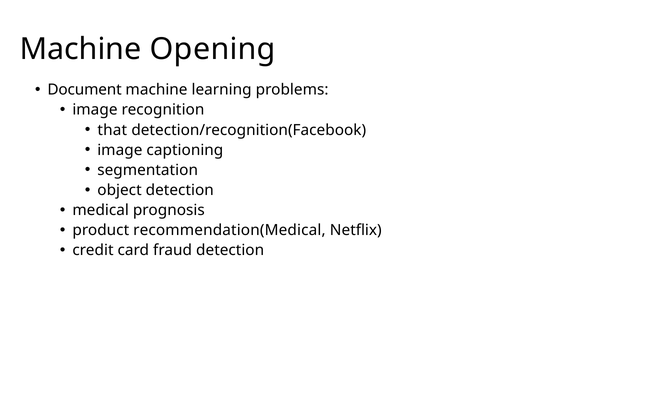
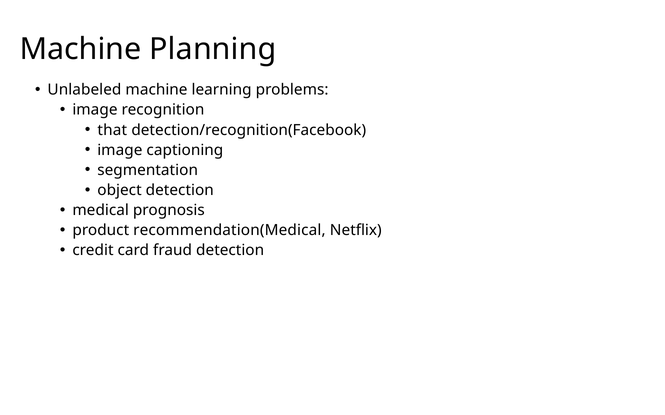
Opening: Opening -> Planning
Document: Document -> Unlabeled
